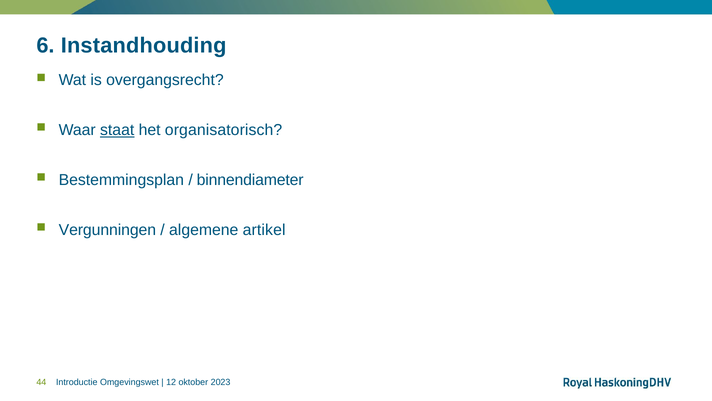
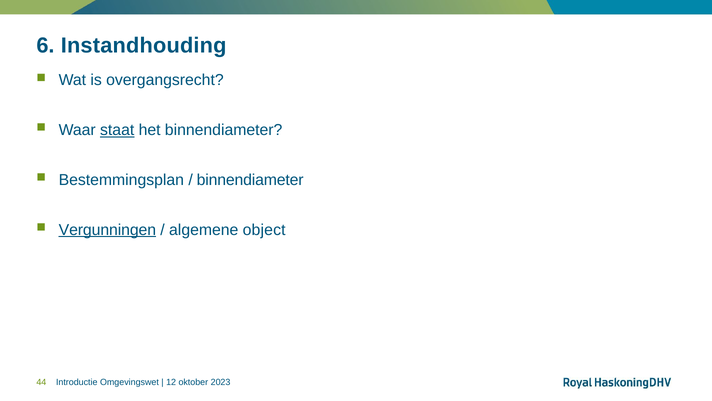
het organisatorisch: organisatorisch -> binnendiameter
Vergunningen underline: none -> present
artikel: artikel -> object
